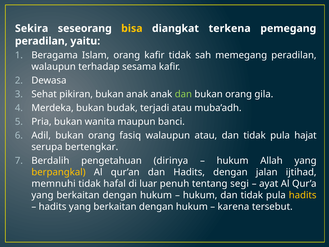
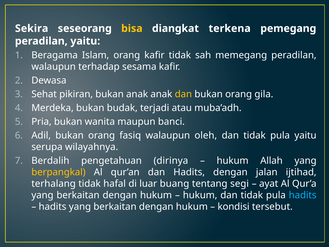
dan at (183, 94) colour: light green -> yellow
walaupun atau: atau -> oleh
pula hajat: hajat -> yaitu
bertengkar: bertengkar -> wilayahnya
memnuhi: memnuhi -> terhalang
penuh: penuh -> buang
hadits at (303, 195) colour: yellow -> light blue
karena: karena -> kondisi
